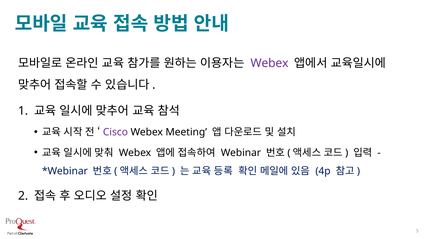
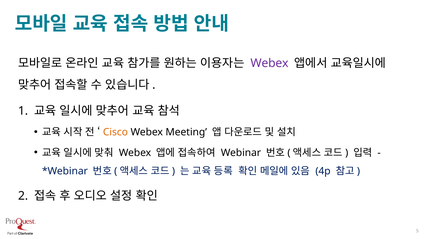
Cisco colour: purple -> orange
